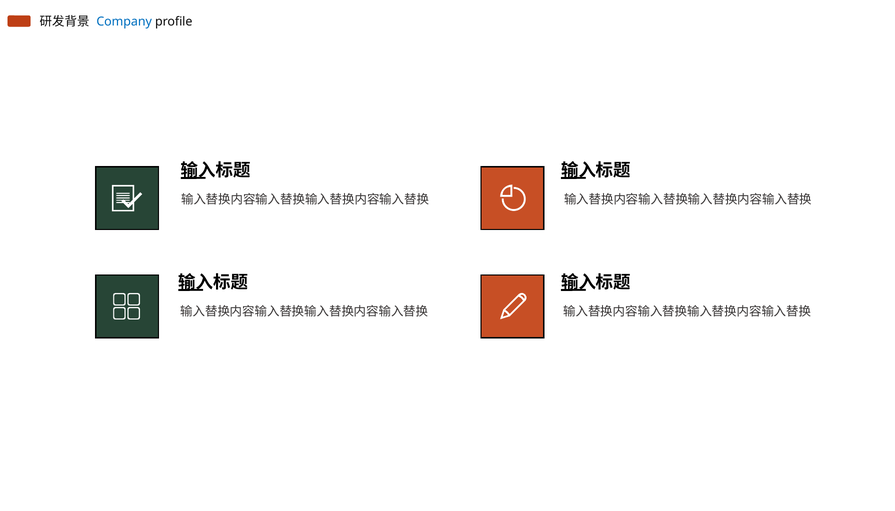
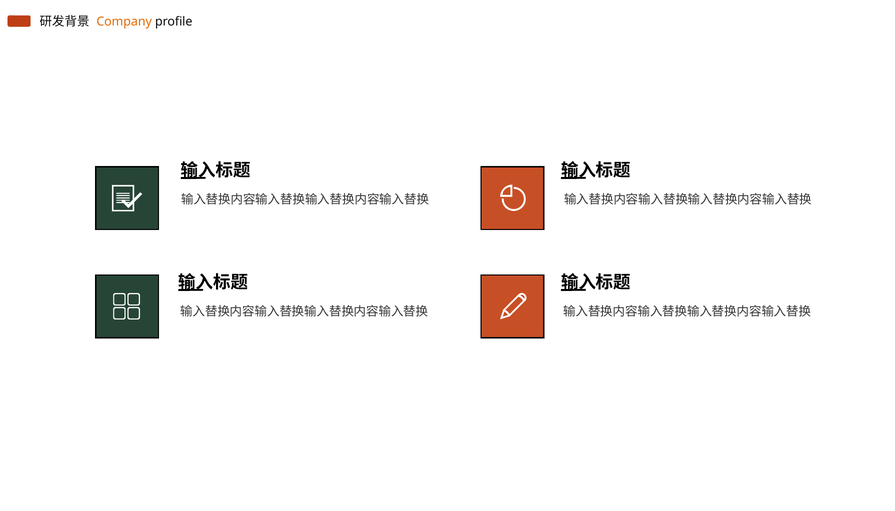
Company colour: blue -> orange
